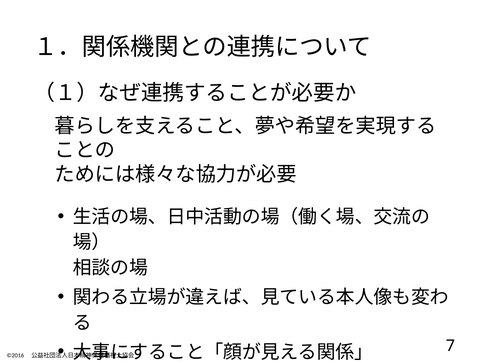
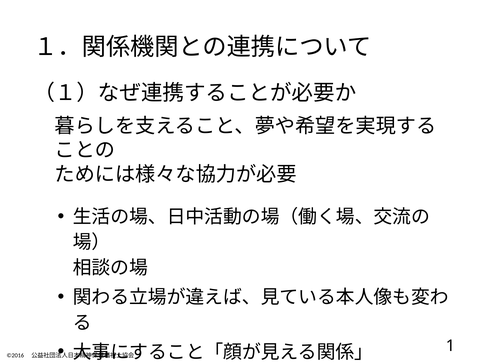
7: 7 -> 1
